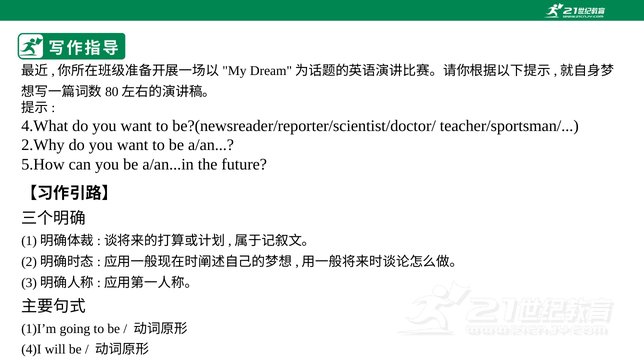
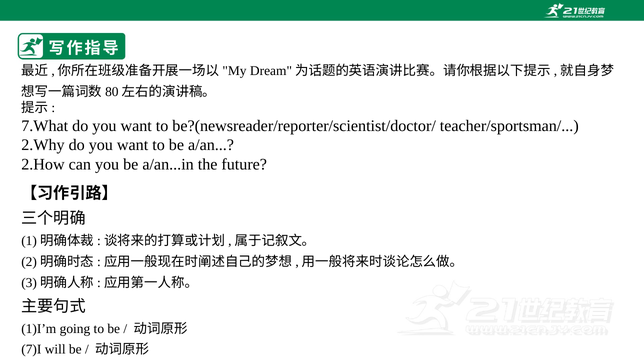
4.What: 4.What -> 7.What
5.How: 5.How -> 2.How
4)I: 4)I -> 7)I
